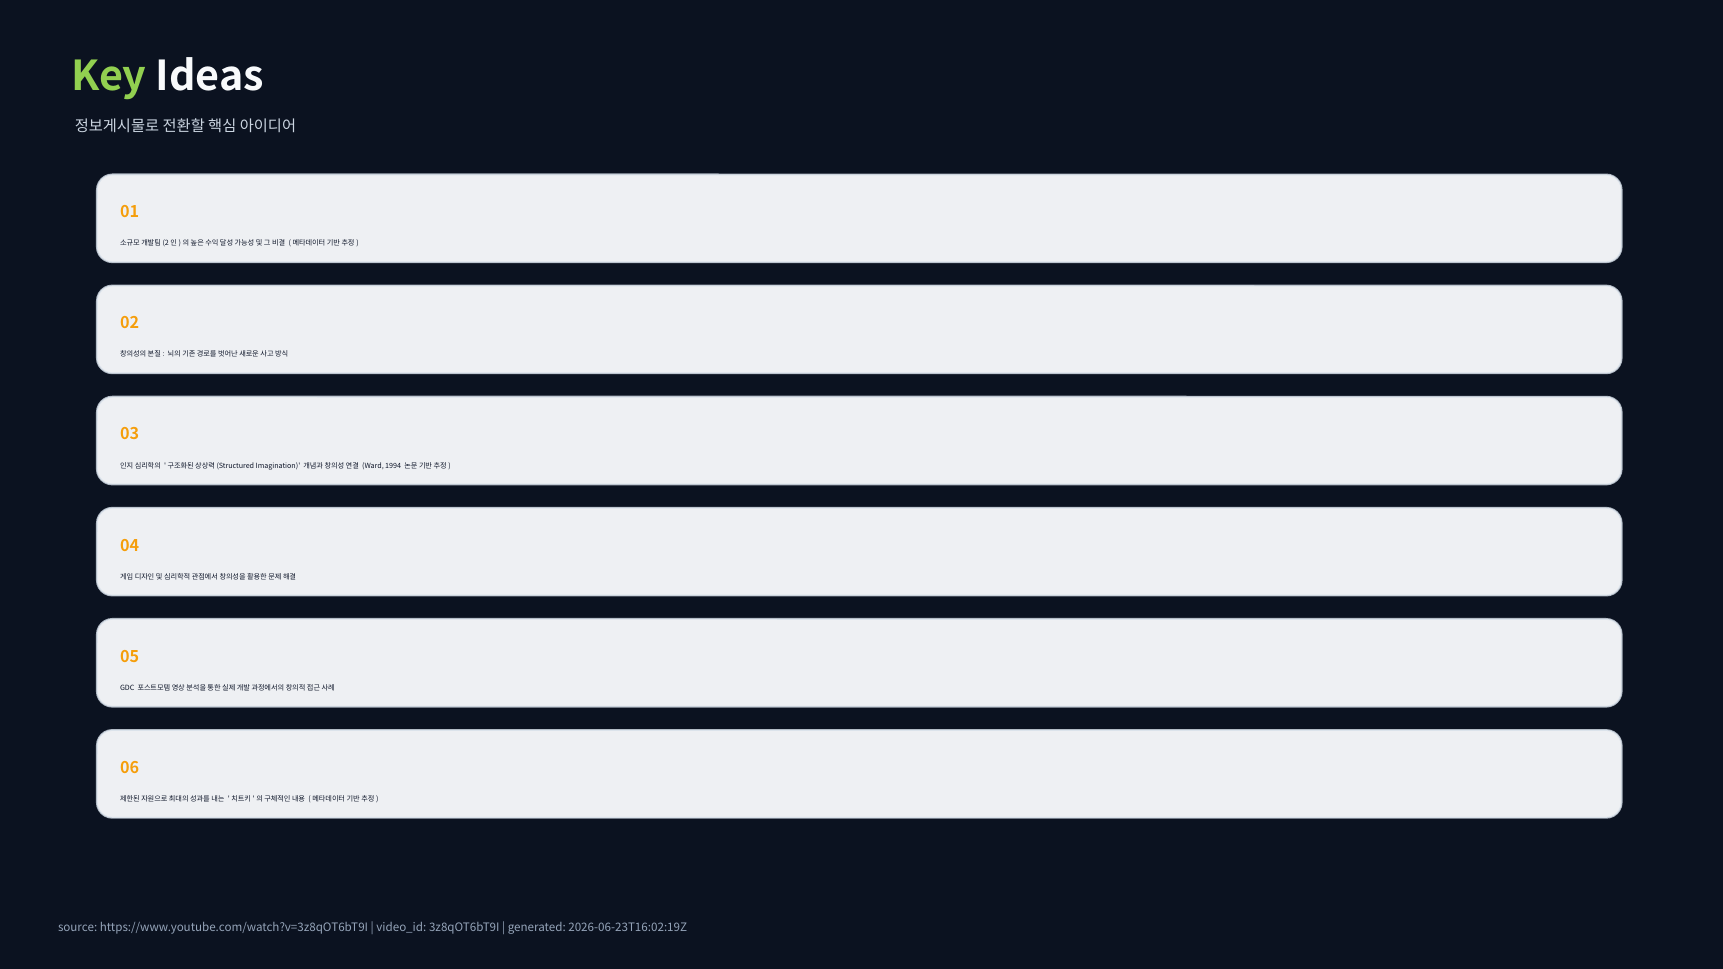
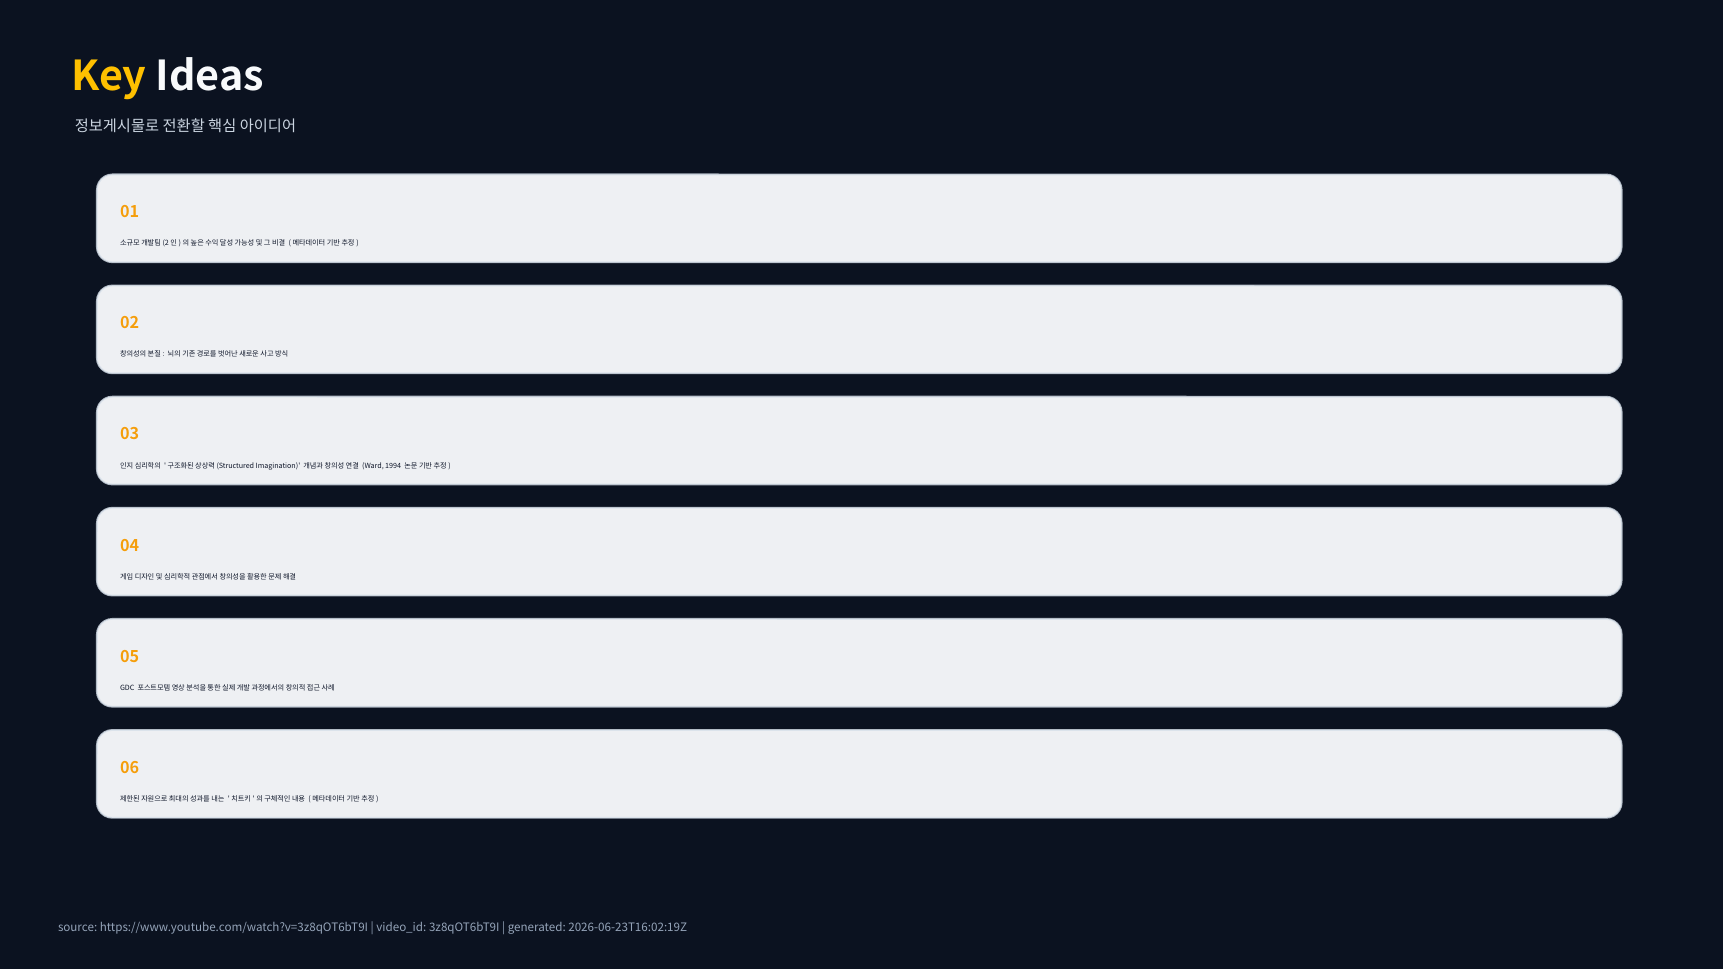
Key colour: light green -> yellow
